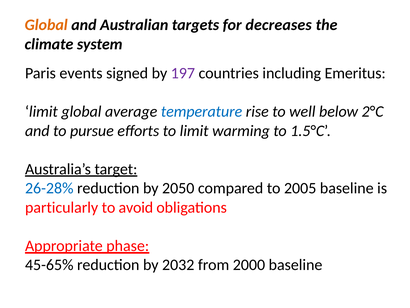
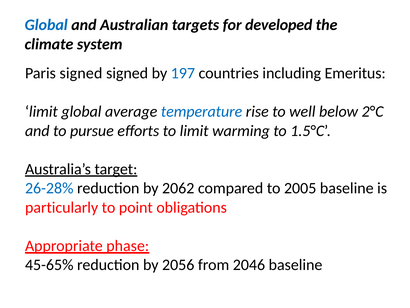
Global at (46, 25) colour: orange -> blue
decreases: decreases -> developed
Paris events: events -> signed
197 colour: purple -> blue
2050: 2050 -> 2062
avoid: avoid -> point
2032: 2032 -> 2056
2000: 2000 -> 2046
